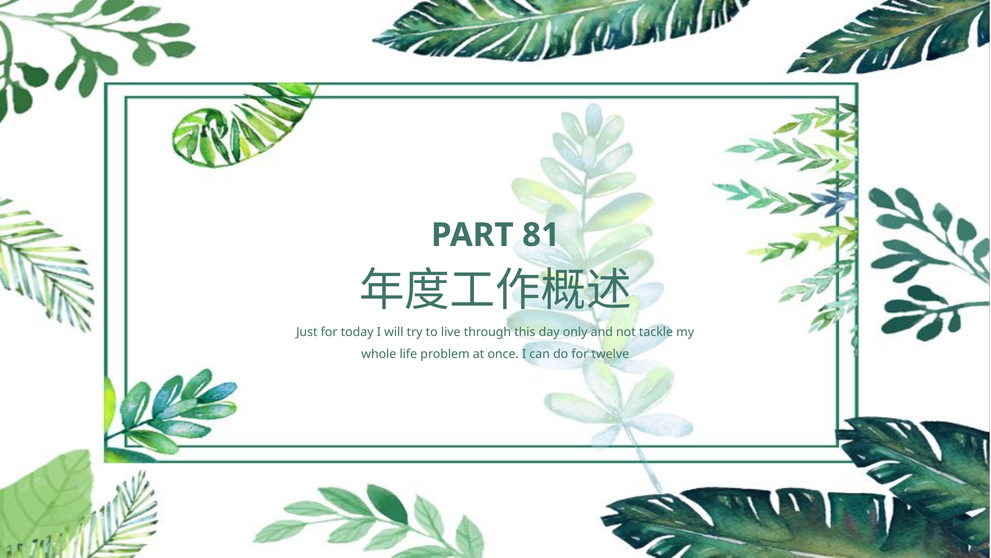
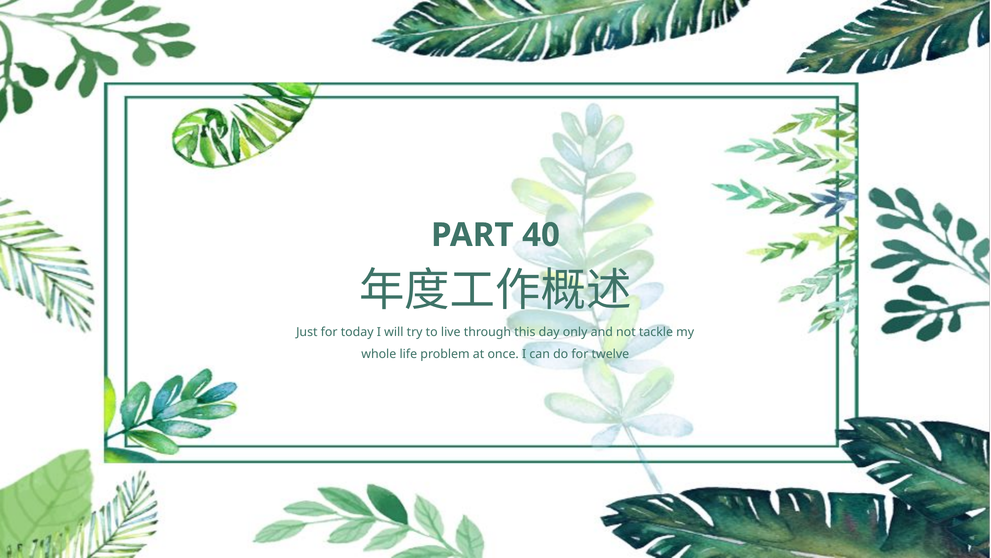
81: 81 -> 40
